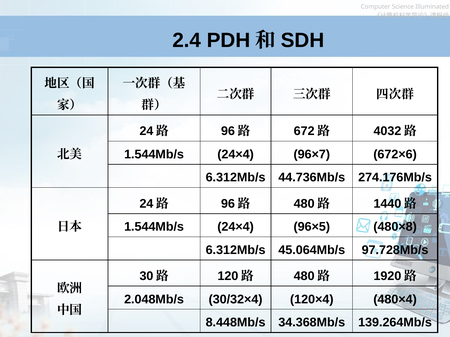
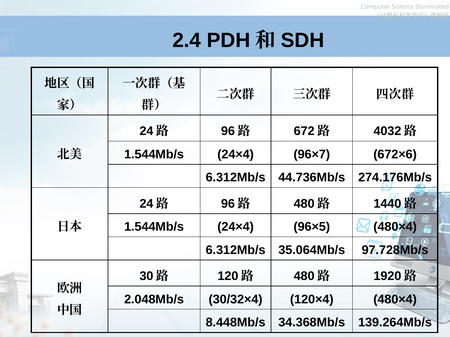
96×5 480×8: 480×8 -> 480×4
45.064Mb/s: 45.064Mb/s -> 35.064Mb/s
